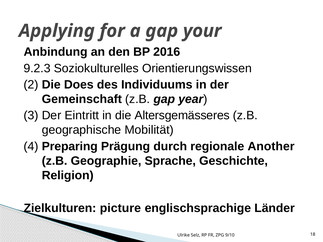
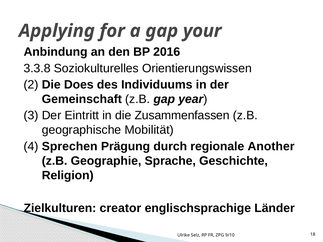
9.2.3: 9.2.3 -> 3.3.8
Altersgemässeres: Altersgemässeres -> Zusammenfassen
Preparing: Preparing -> Sprechen
picture: picture -> creator
